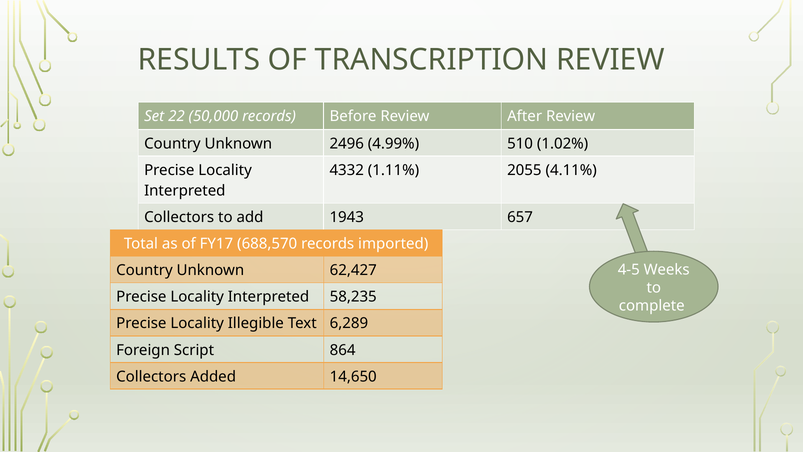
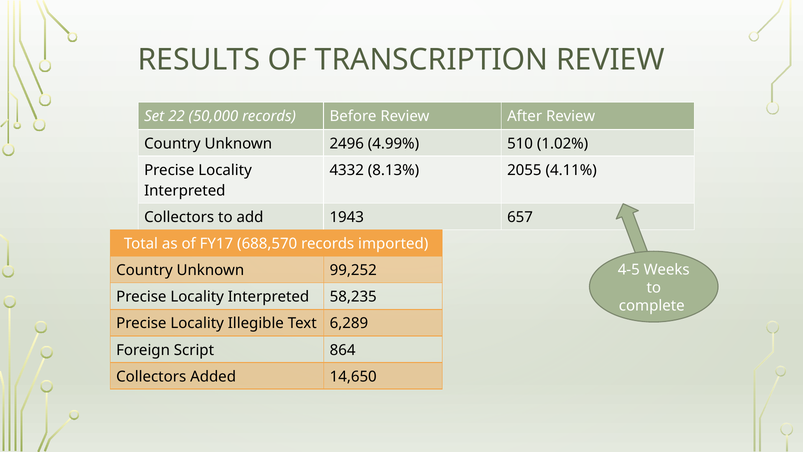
1.11%: 1.11% -> 8.13%
62,427: 62,427 -> 99,252
